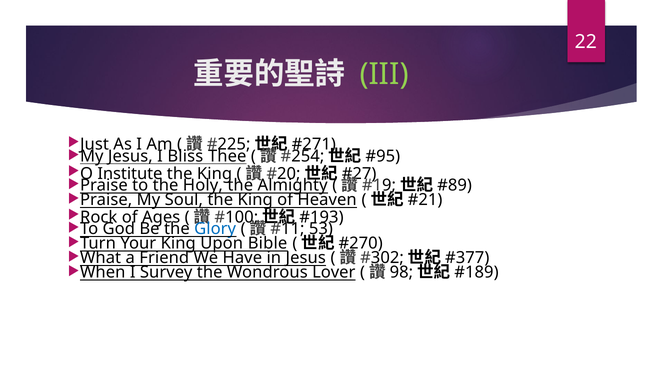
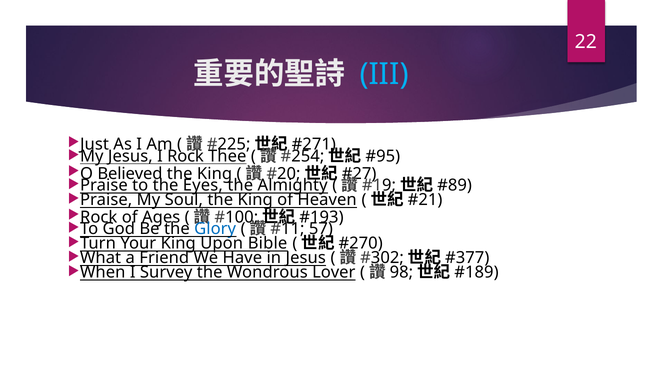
III colour: light green -> light blue
I Bliss: Bliss -> Rock
Institute: Institute -> Believed
Holy: Holy -> Eyes
53: 53 -> 57
